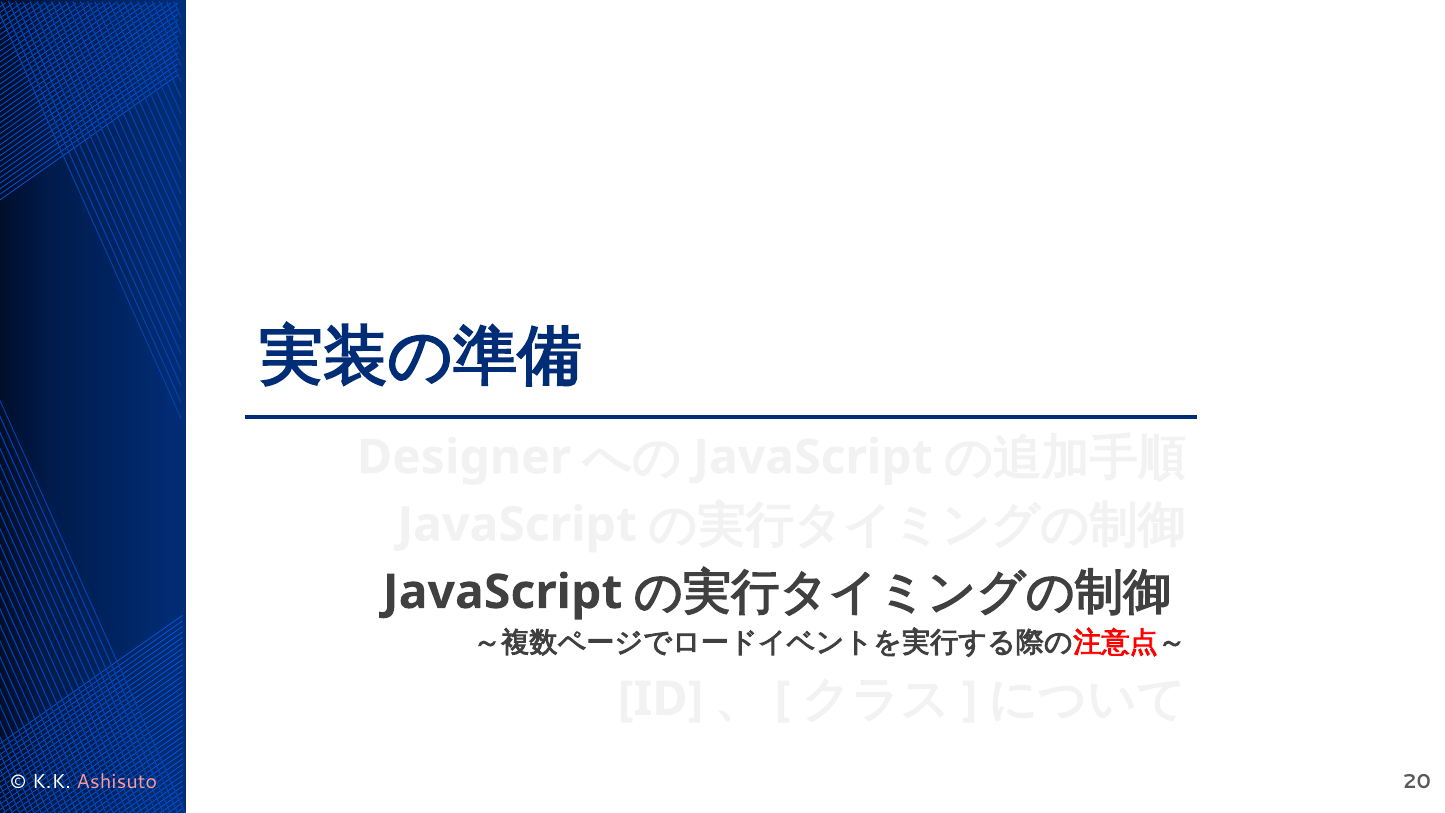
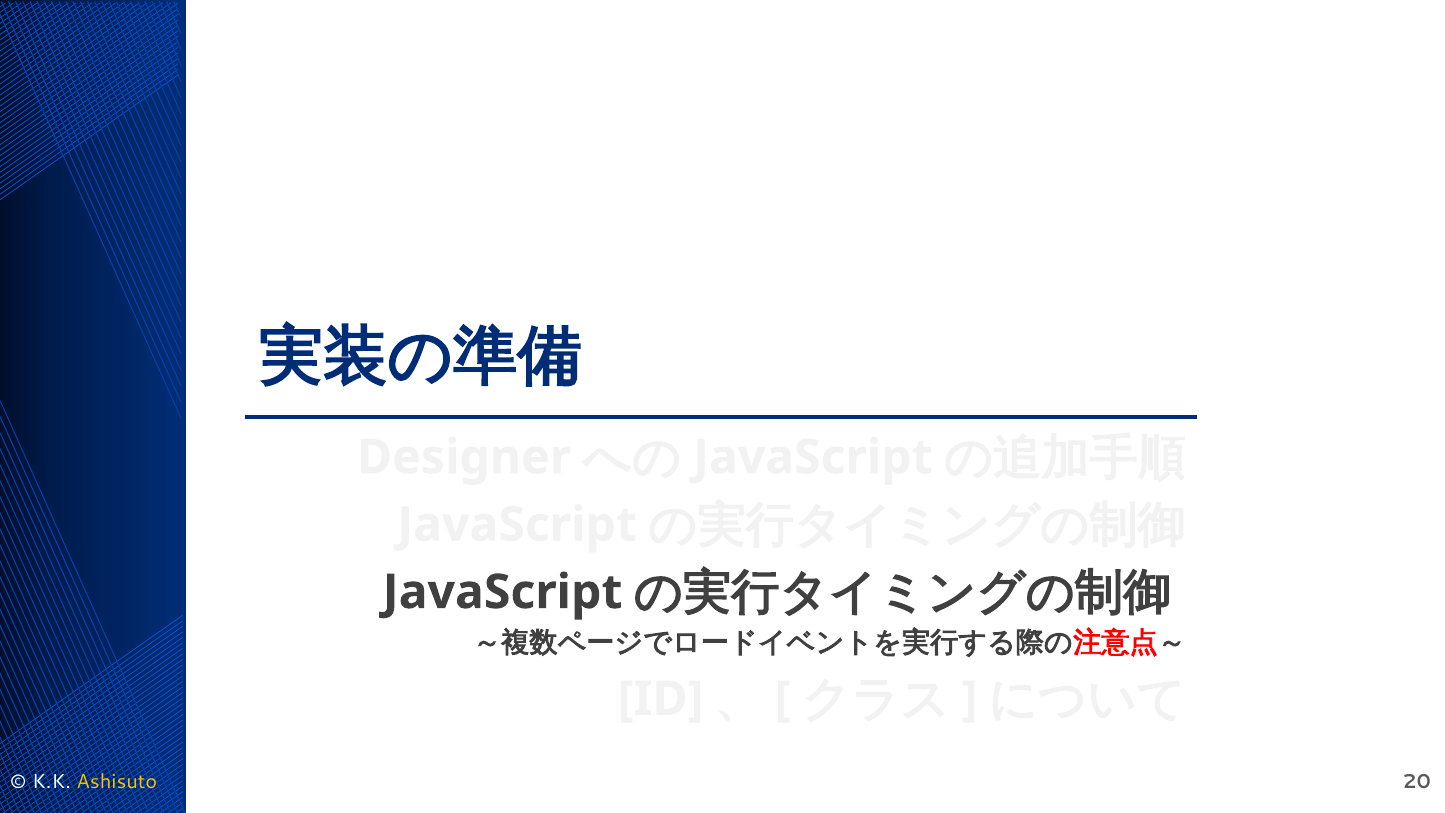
Ashisuto colour: pink -> yellow
